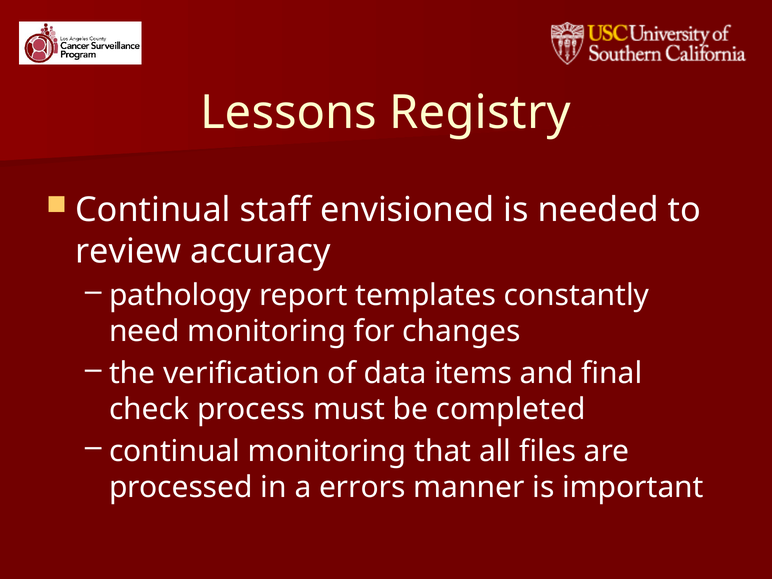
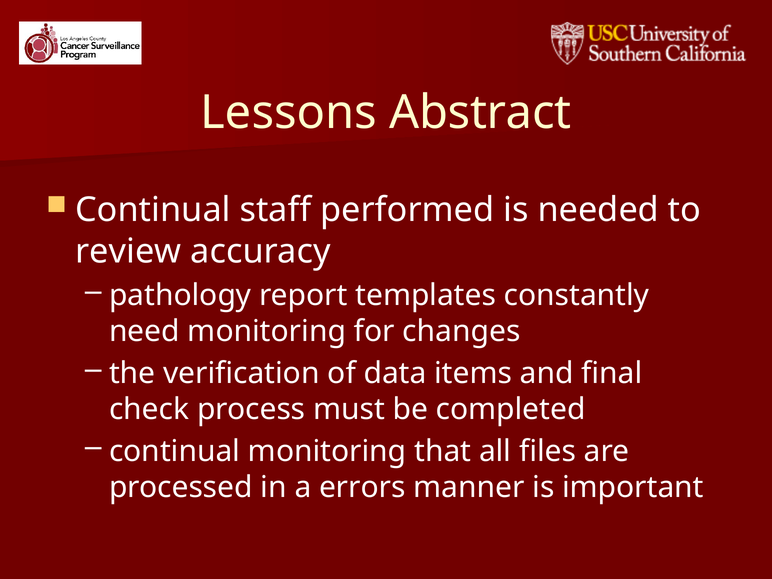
Registry: Registry -> Abstract
envisioned: envisioned -> performed
